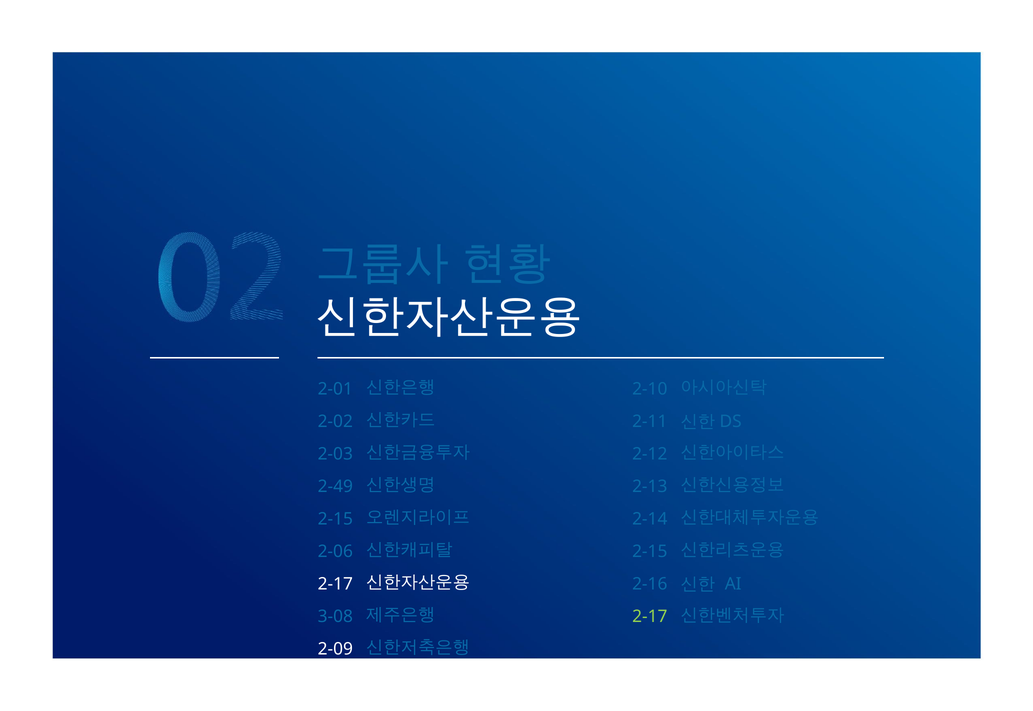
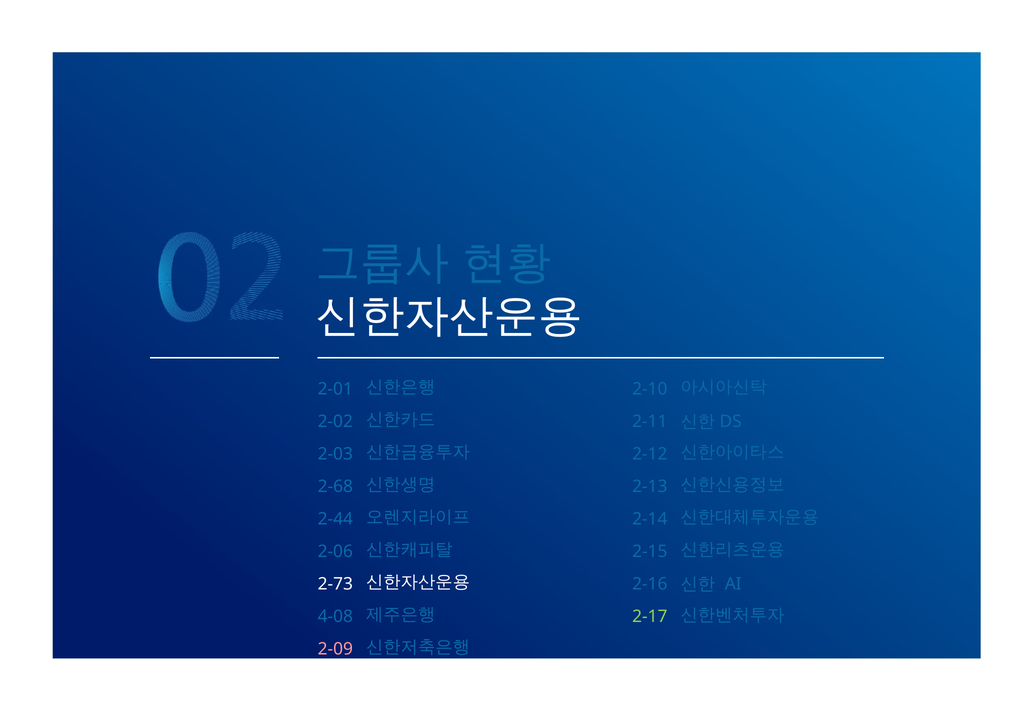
2-49: 2-49 -> 2-68
2-15 at (335, 519): 2-15 -> 2-44
2-17 at (335, 584): 2-17 -> 2-73
3-08: 3-08 -> 4-08
2-09 colour: white -> pink
